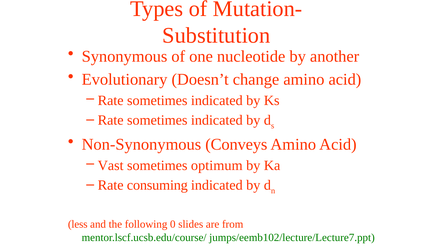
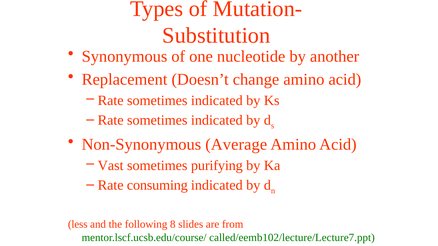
Evolutionary: Evolutionary -> Replacement
Conveys: Conveys -> Average
optimum: optimum -> purifying
0: 0 -> 8
jumps/eemb102/lecture/Lecture7.ppt: jumps/eemb102/lecture/Lecture7.ppt -> called/eemb102/lecture/Lecture7.ppt
